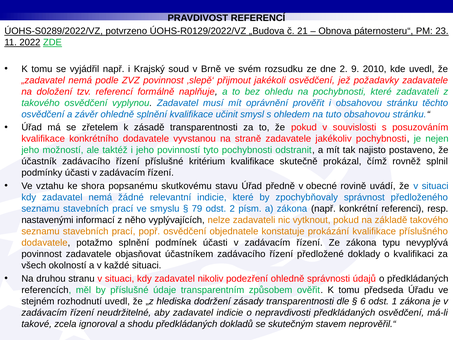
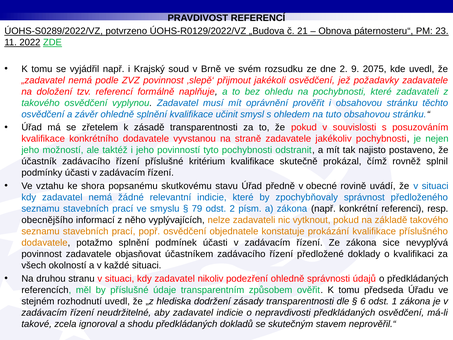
2010: 2010 -> 2075
nastavenými: nastavenými -> obecnějšího
typu: typu -> sice
